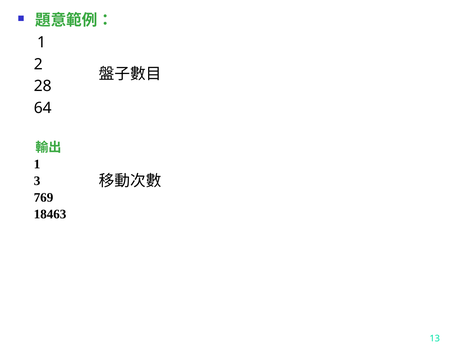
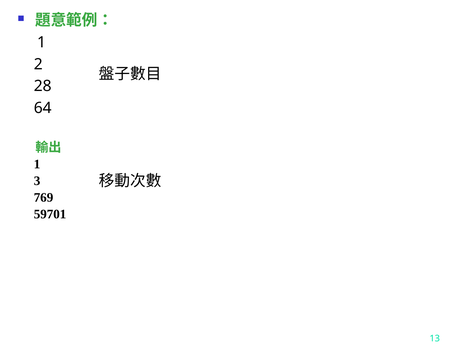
18463: 18463 -> 59701
